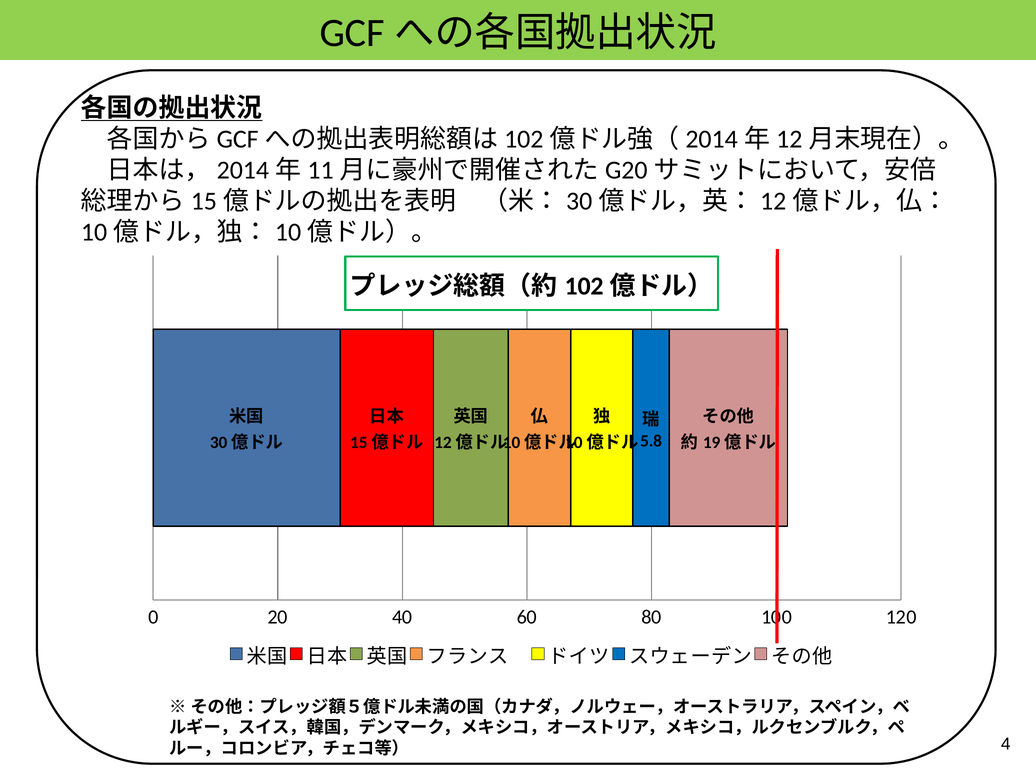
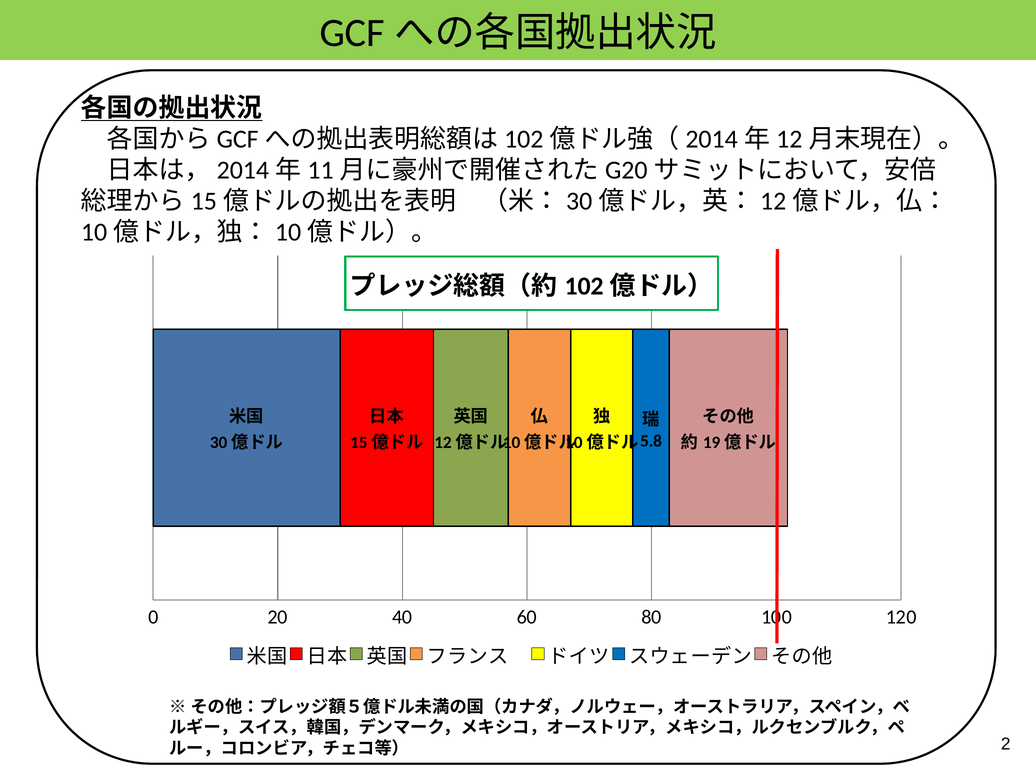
4: 4 -> 2
